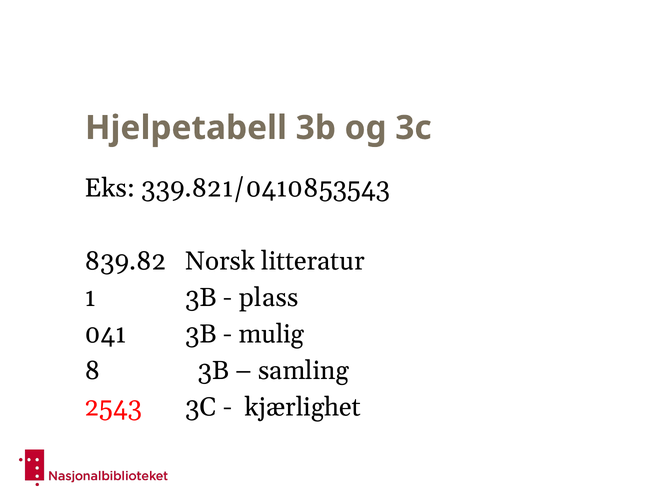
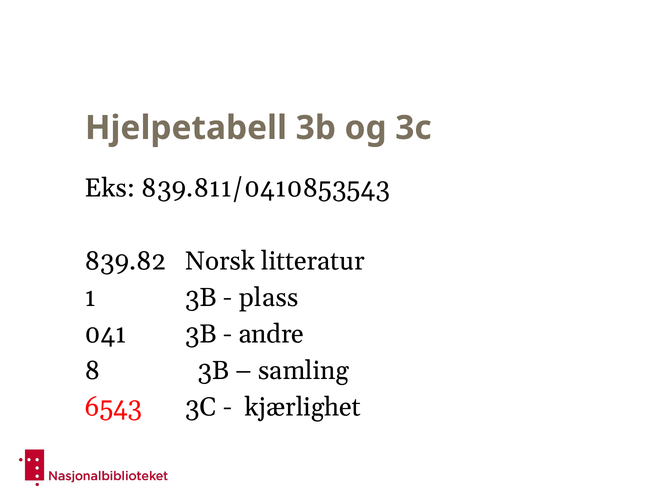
339.821/0410853543: 339.821/0410853543 -> 839.811/0410853543
mulig: mulig -> andre
2543: 2543 -> 6543
